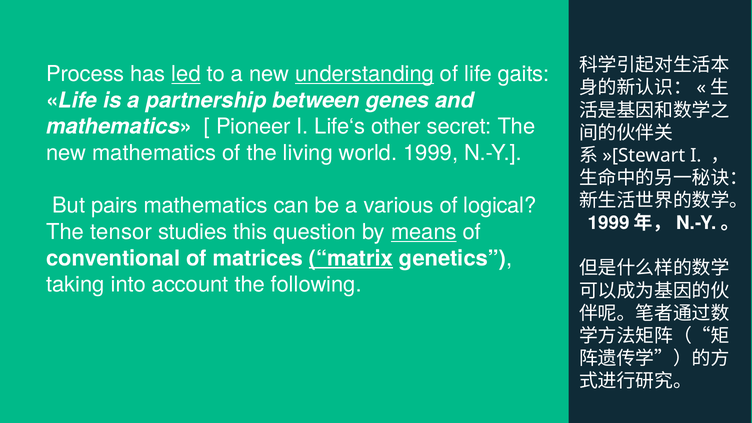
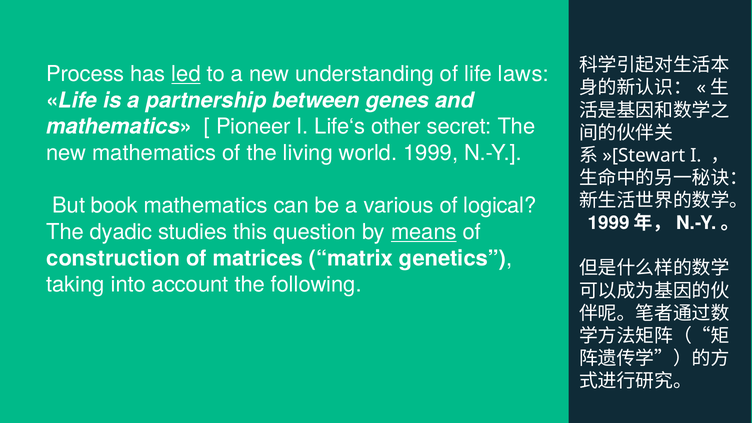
understanding underline: present -> none
gaits: gaits -> laws
pairs: pairs -> book
tensor: tensor -> dyadic
conventional: conventional -> construction
matrix underline: present -> none
